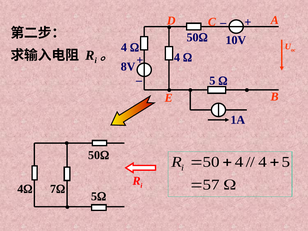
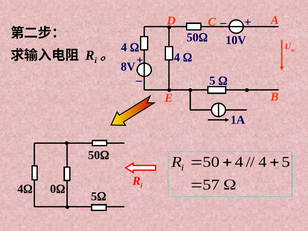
7: 7 -> 0
